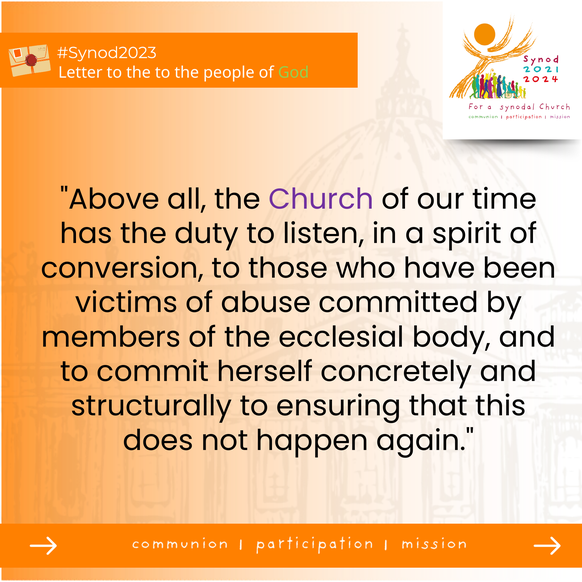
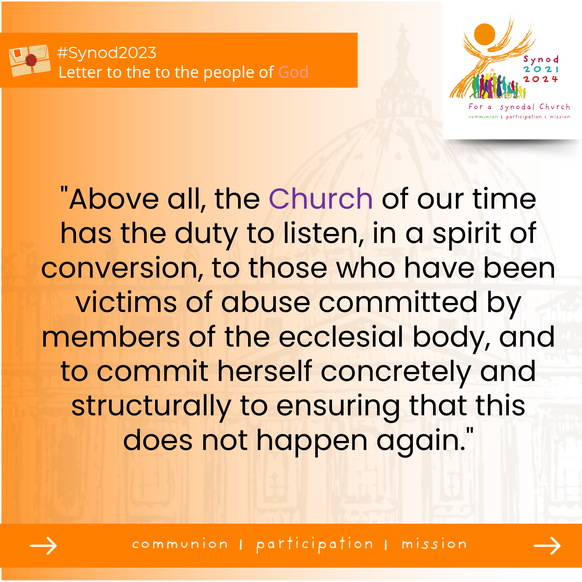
God colour: light green -> pink
